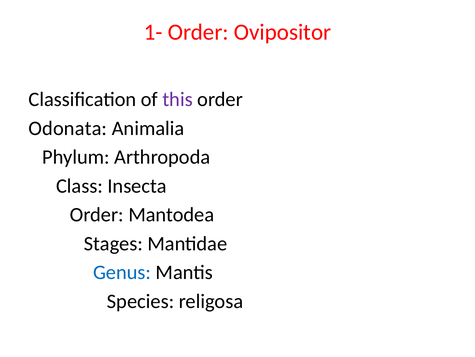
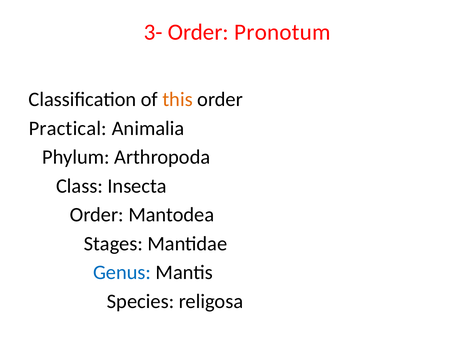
1-: 1- -> 3-
Ovipositor: Ovipositor -> Pronotum
this colour: purple -> orange
Odonata: Odonata -> Practical
